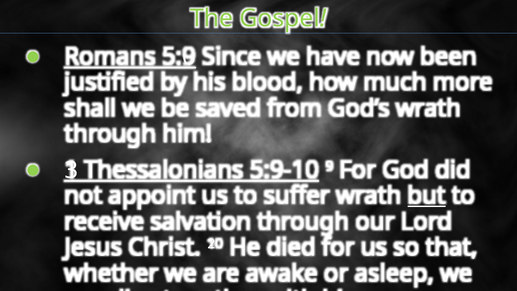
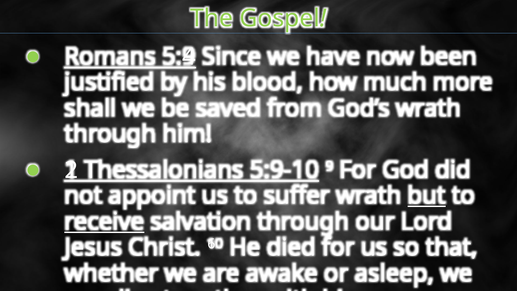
5:0: 5:0 -> 5:4
3: 3 -> 2
receive underline: none -> present
20: 20 -> 60
